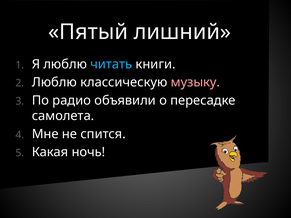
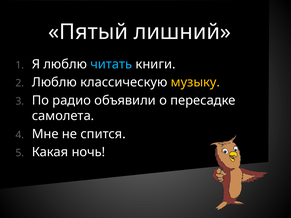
музыку colour: pink -> yellow
